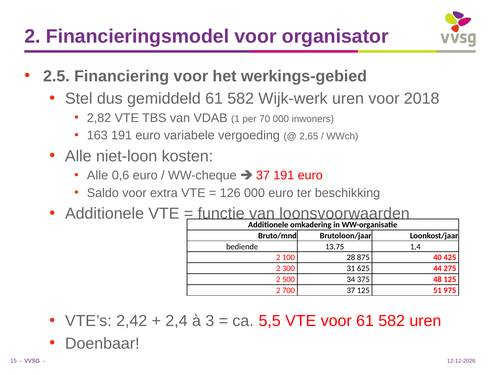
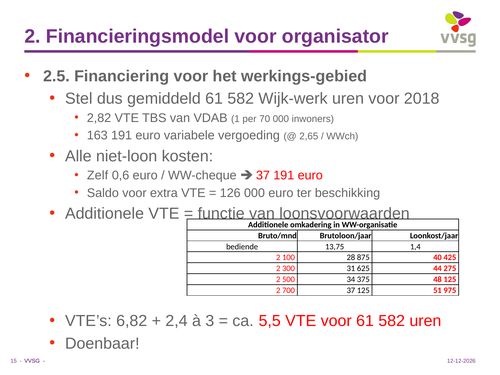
Alle at (98, 175): Alle -> Zelf
2,42: 2,42 -> 6,82
